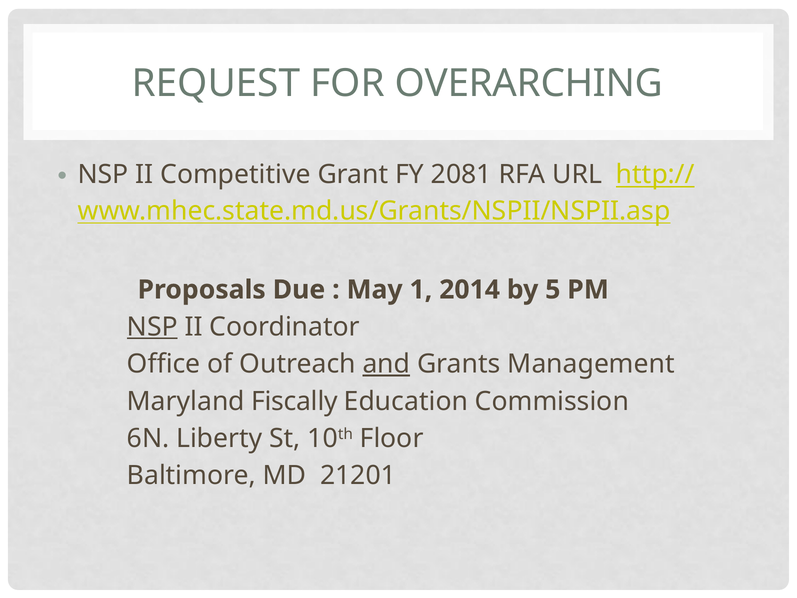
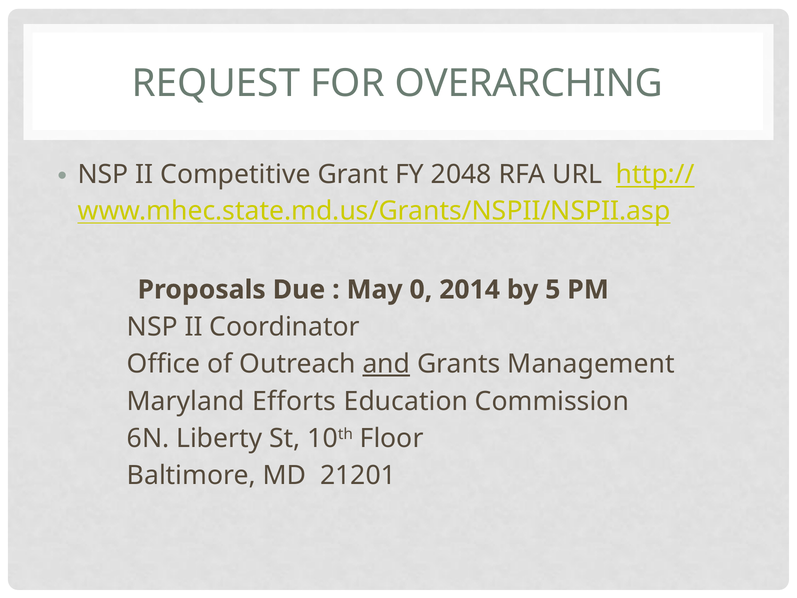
2081: 2081 -> 2048
1: 1 -> 0
NSP at (152, 327) underline: present -> none
Fiscally: Fiscally -> Efforts
